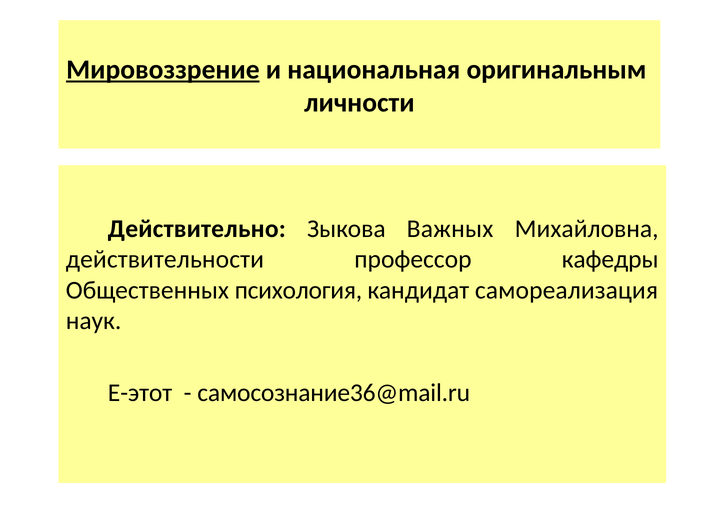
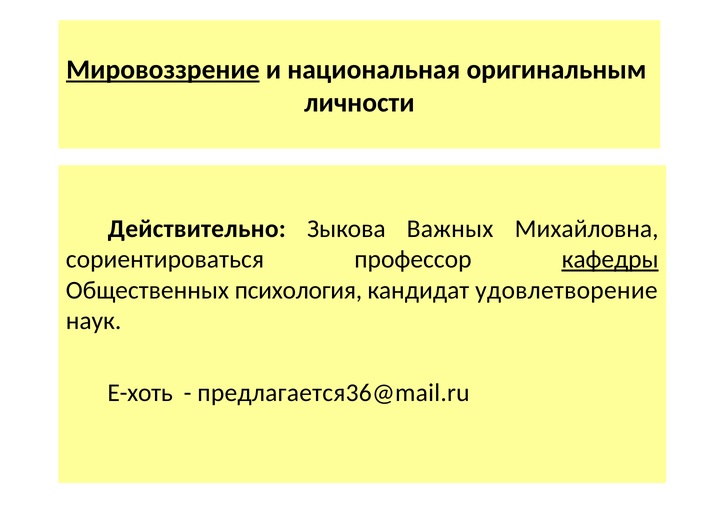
действительности: действительности -> сориентироваться
кафедры underline: none -> present
самореализация: самореализация -> удовлетворение
E-этот: E-этот -> E-хоть
самосознание36@mail.ru: самосознание36@mail.ru -> предлагается36@mail.ru
